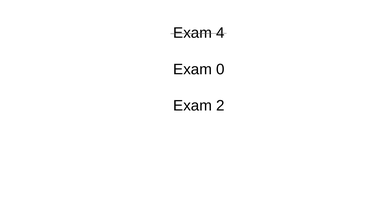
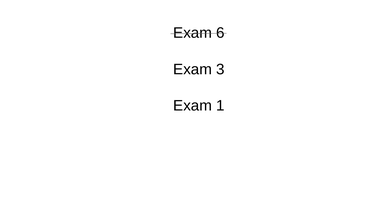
4: 4 -> 6
0: 0 -> 3
2: 2 -> 1
